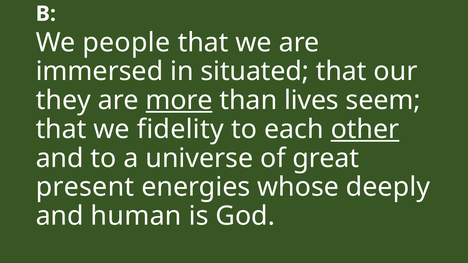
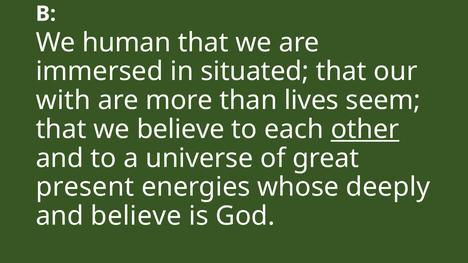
people: people -> human
they: they -> with
more underline: present -> none
we fidelity: fidelity -> believe
and human: human -> believe
